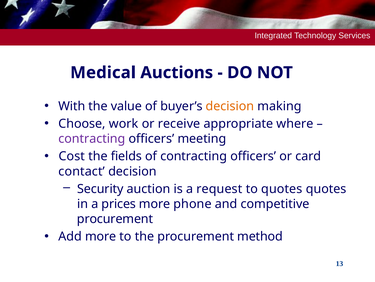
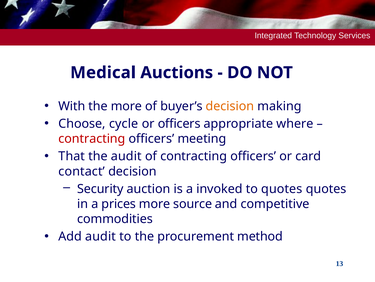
the value: value -> more
work: work -> cycle
or receive: receive -> officers
contracting at (92, 138) colour: purple -> red
Cost: Cost -> That
the fields: fields -> audit
request: request -> invoked
phone: phone -> source
procurement at (115, 218): procurement -> commodities
Add more: more -> audit
